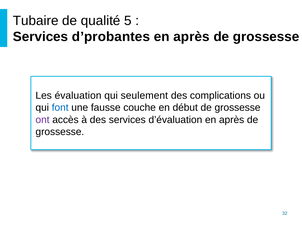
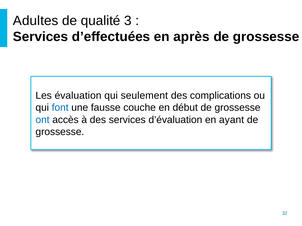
Tubaire: Tubaire -> Adultes
5: 5 -> 3
d’probantes: d’probantes -> d’effectuées
ont colour: purple -> blue
d’évaluation en après: après -> ayant
